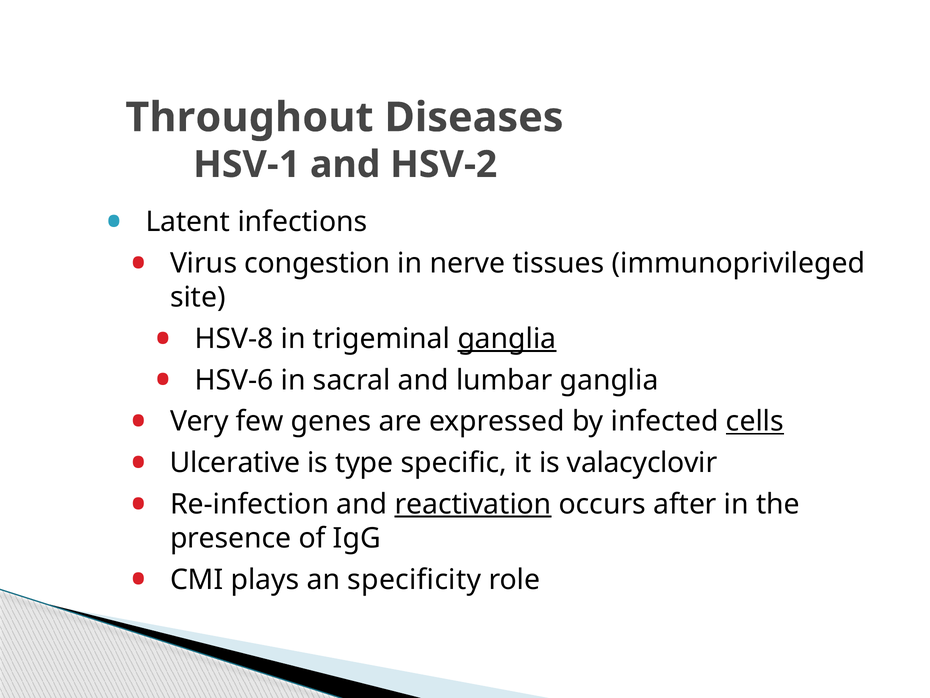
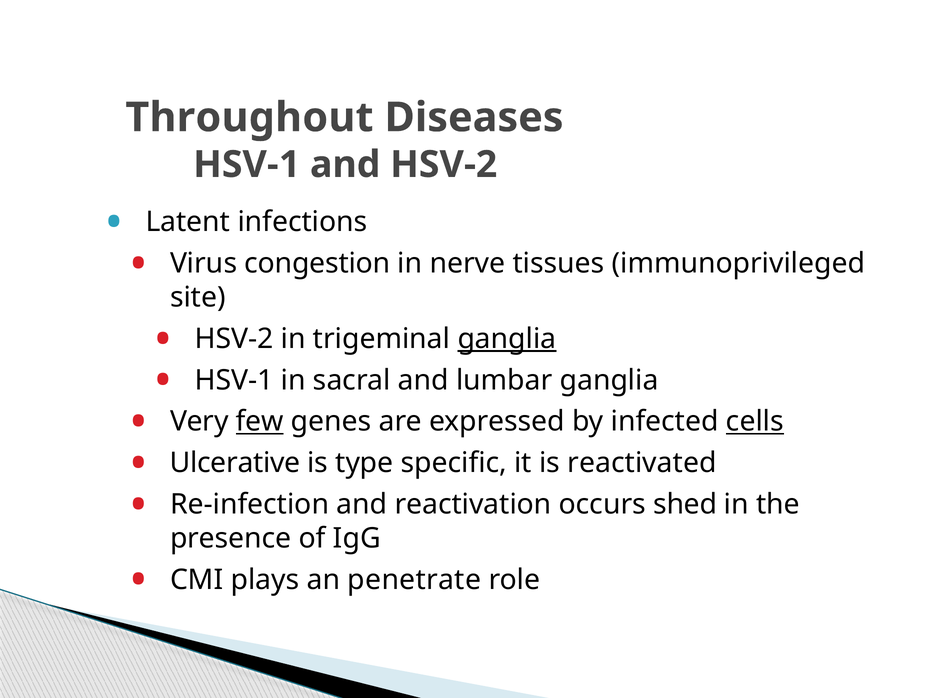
HSV-8 at (234, 339): HSV-8 -> HSV-2
HSV-6 at (234, 380): HSV-6 -> HSV-1
few underline: none -> present
valacyclovir: valacyclovir -> reactivated
reactivation underline: present -> none
after: after -> shed
specificity: specificity -> penetrate
